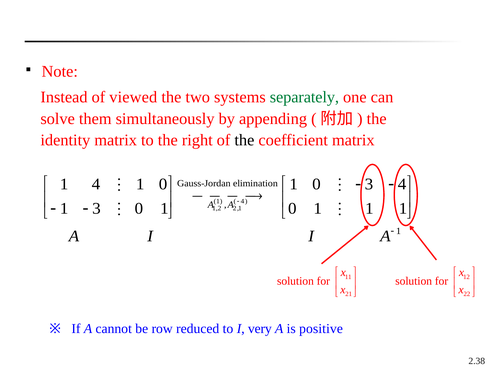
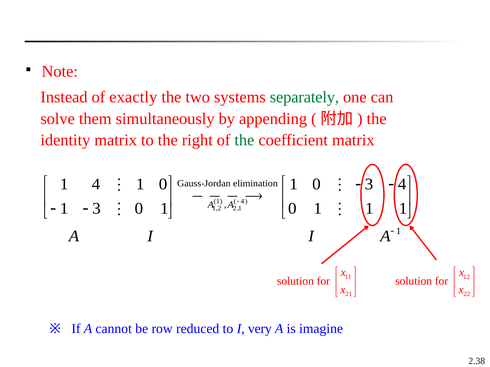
viewed: viewed -> exactly
the at (244, 140) colour: black -> green
positive: positive -> imagine
